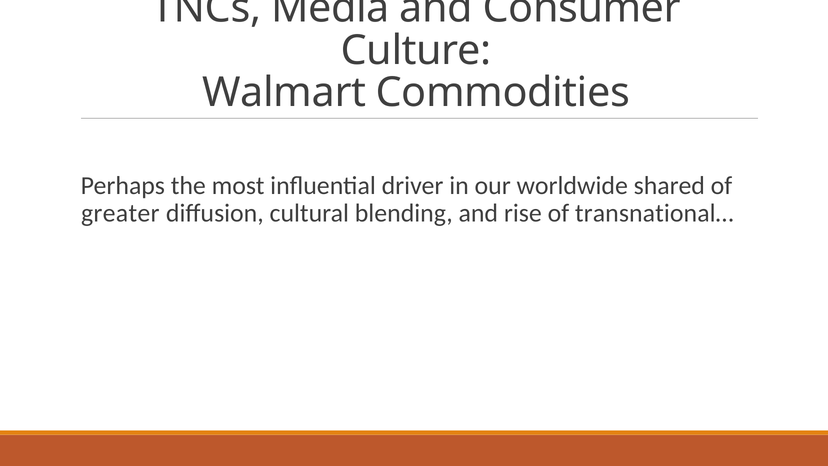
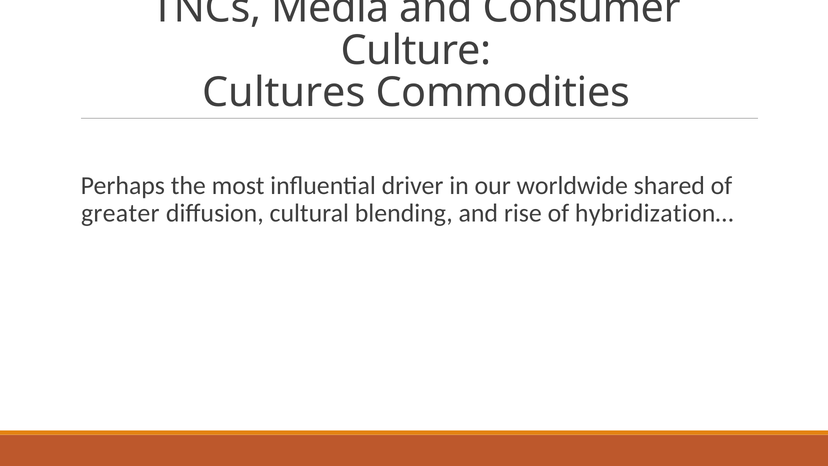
Walmart: Walmart -> Cultures
transnational…: transnational… -> hybridization…
